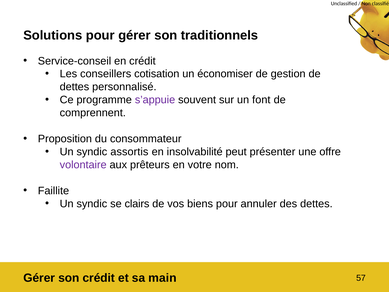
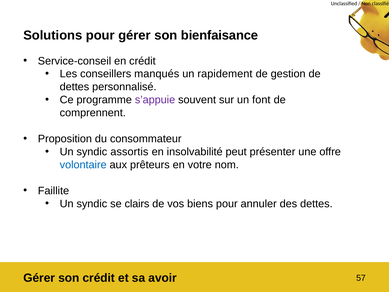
traditionnels: traditionnels -> bienfaisance
cotisation: cotisation -> manqués
économiser: économiser -> rapidement
volontaire colour: purple -> blue
main: main -> avoir
